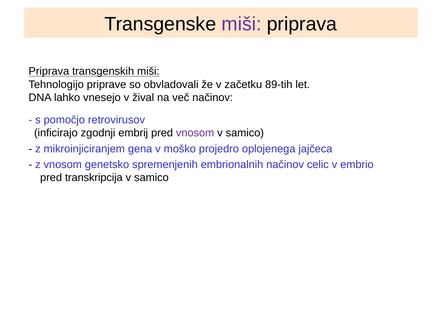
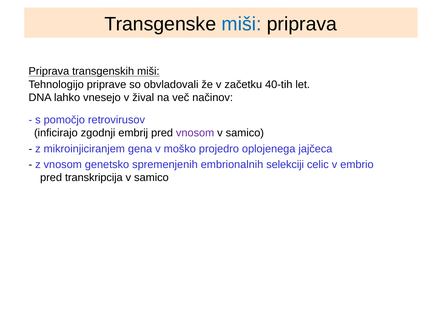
miši at (241, 24) colour: purple -> blue
89-tih: 89-tih -> 40-tih
embrionalnih načinov: načinov -> selekciji
